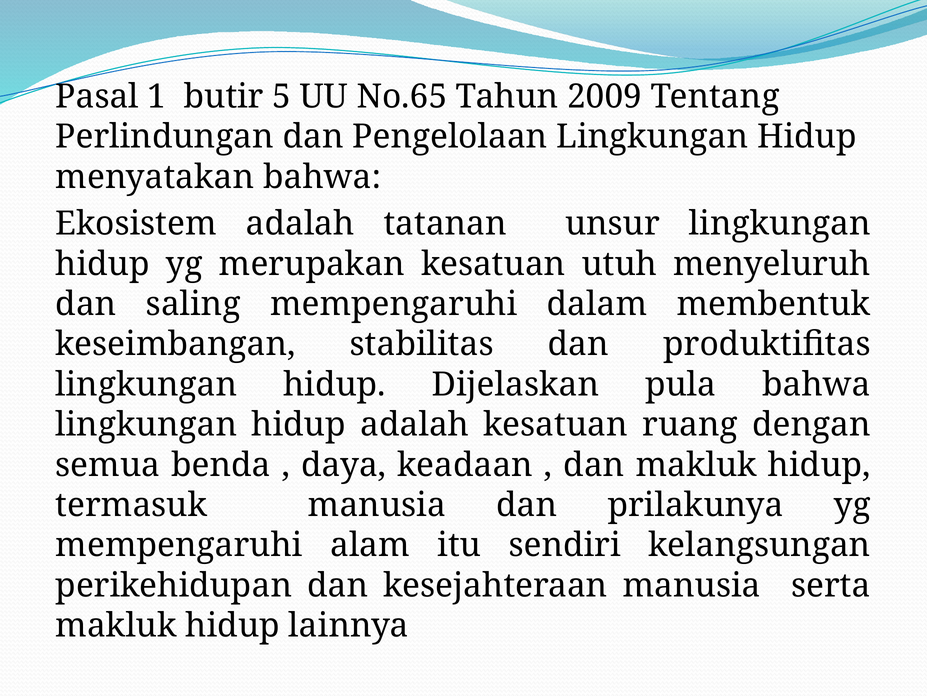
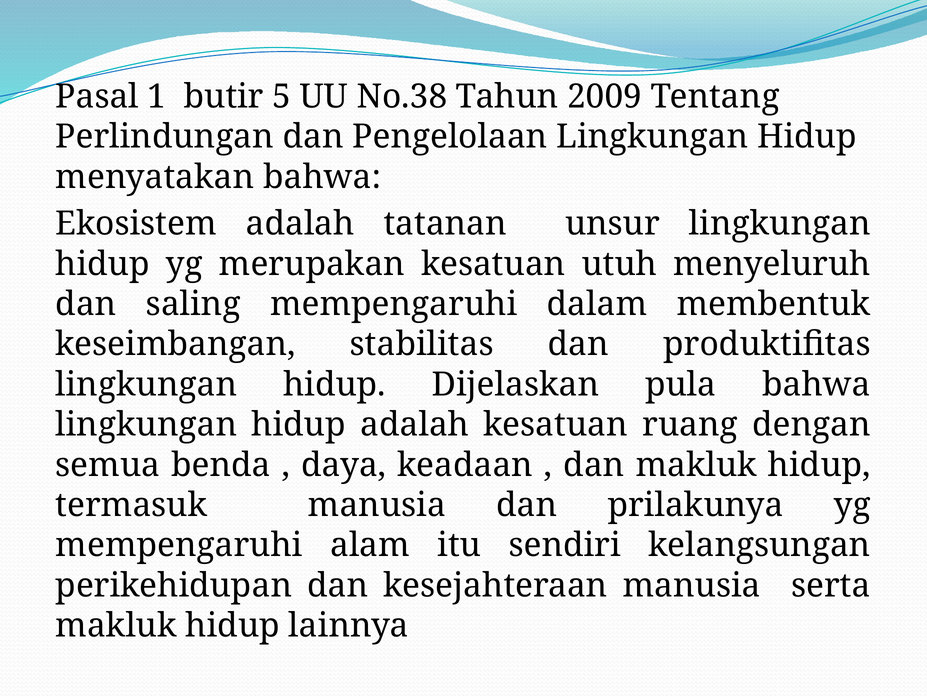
No.65: No.65 -> No.38
